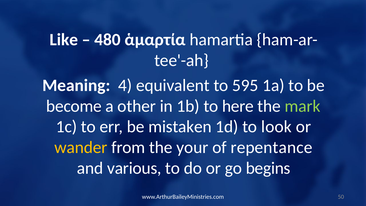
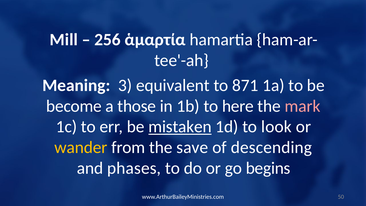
Like: Like -> Mill
480: 480 -> 256
4: 4 -> 3
595: 595 -> 871
other: other -> those
mark colour: light green -> pink
mistaken underline: none -> present
your: your -> save
repentance: repentance -> descending
various: various -> phases
